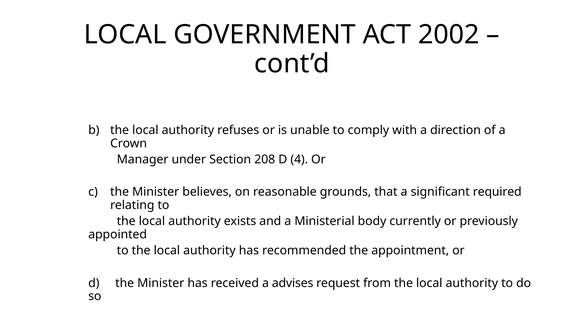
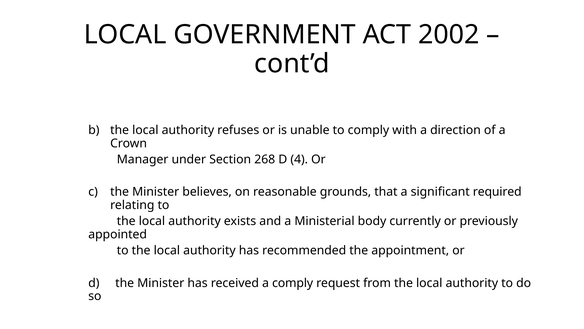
208: 208 -> 268
a advises: advises -> comply
